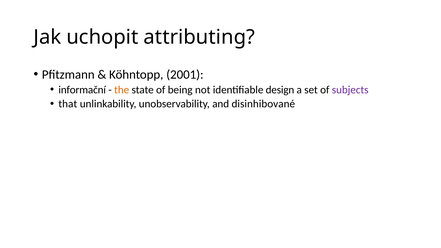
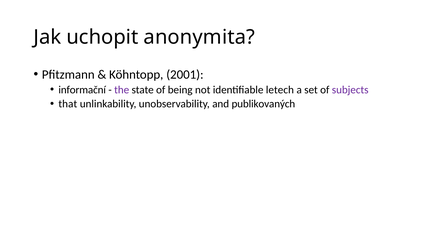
attributing: attributing -> anonymita
the colour: orange -> purple
design: design -> letech
disinhibované: disinhibované -> publikovaných
